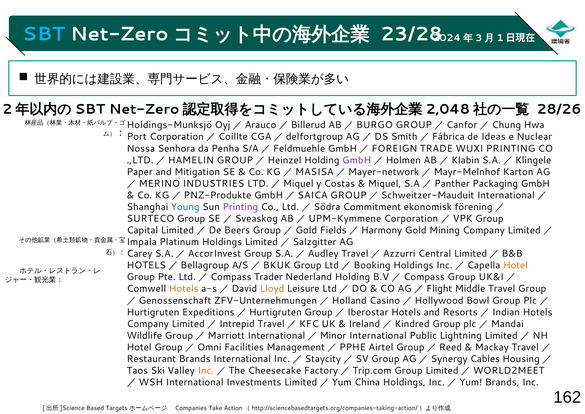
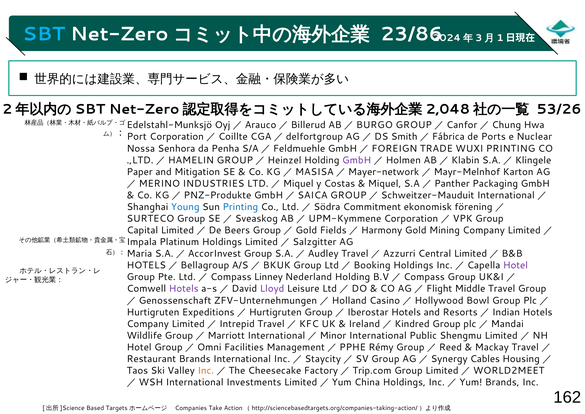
23/28: 23/28 -> 23/86
28/26: 28/26 -> 53/26
Holdings-Munksjö: Holdings-Munksjö -> Edelstahl-Munksjö
Ideas: Ideas -> Ports
Printing at (240, 207) colour: purple -> blue
Carey: Carey -> Maria
Hotel at (515, 265) colour: orange -> purple
Trader: Trader -> Linney
Hotels at (184, 289) colour: orange -> purple
Lloyd colour: orange -> purple
Lightning: Lightning -> Shengmu
Airtel: Airtel -> Rémy
